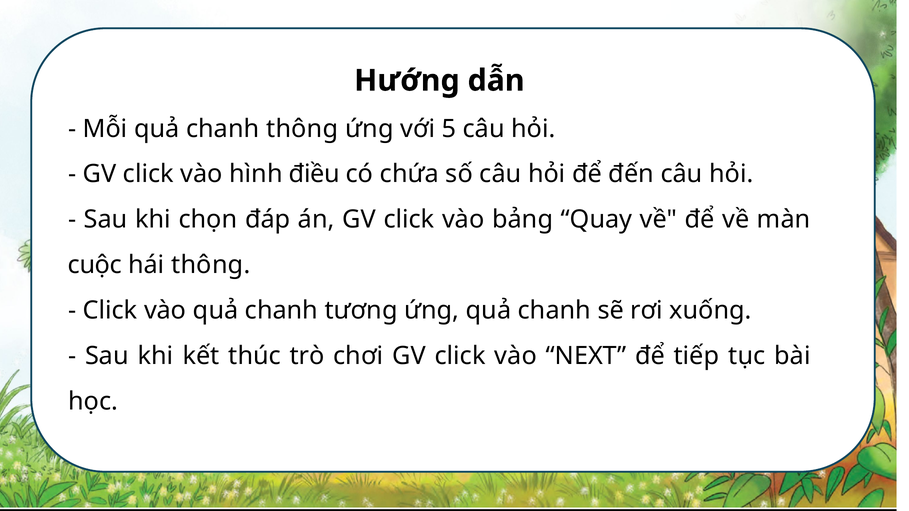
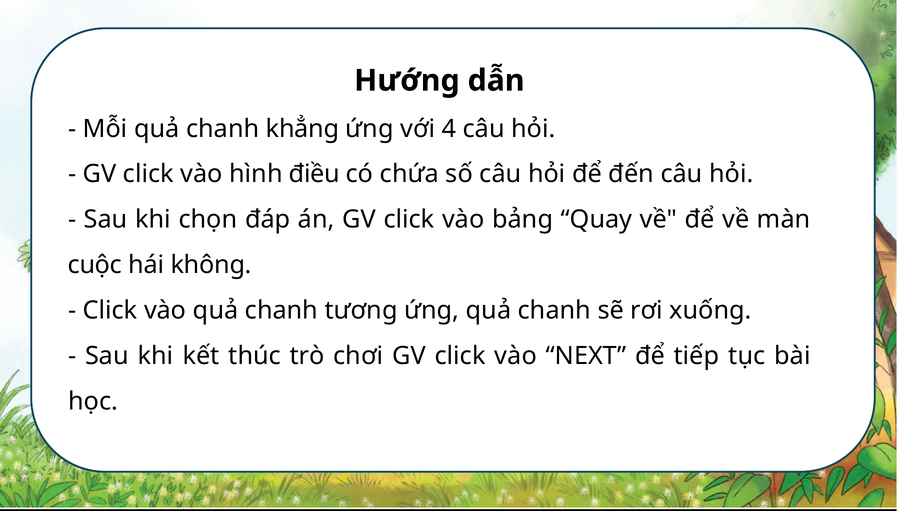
chanh thông: thông -> khẳng
5: 5 -> 4
hái thông: thông -> không
